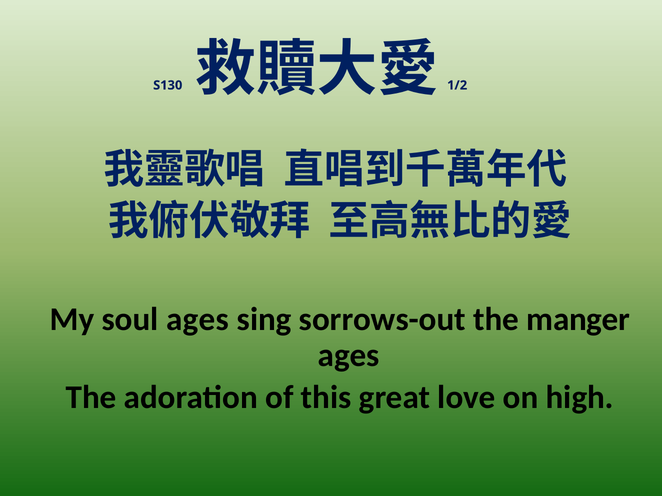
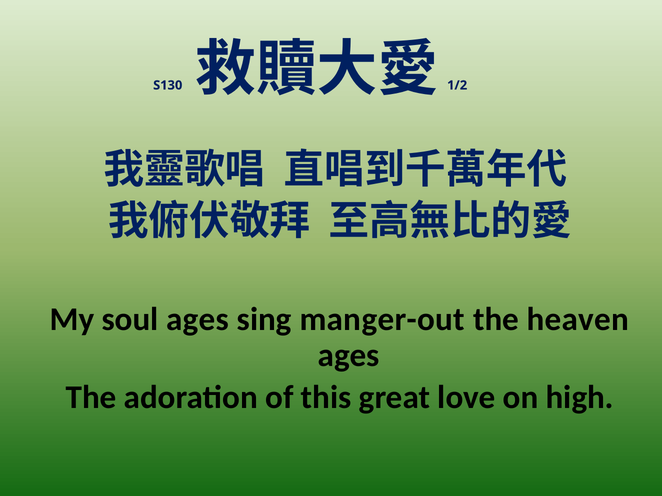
sorrows-out: sorrows-out -> manger-out
manger: manger -> heaven
